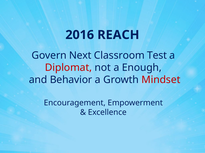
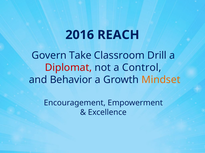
Next: Next -> Take
Test: Test -> Drill
Enough: Enough -> Control
Mindset colour: red -> orange
